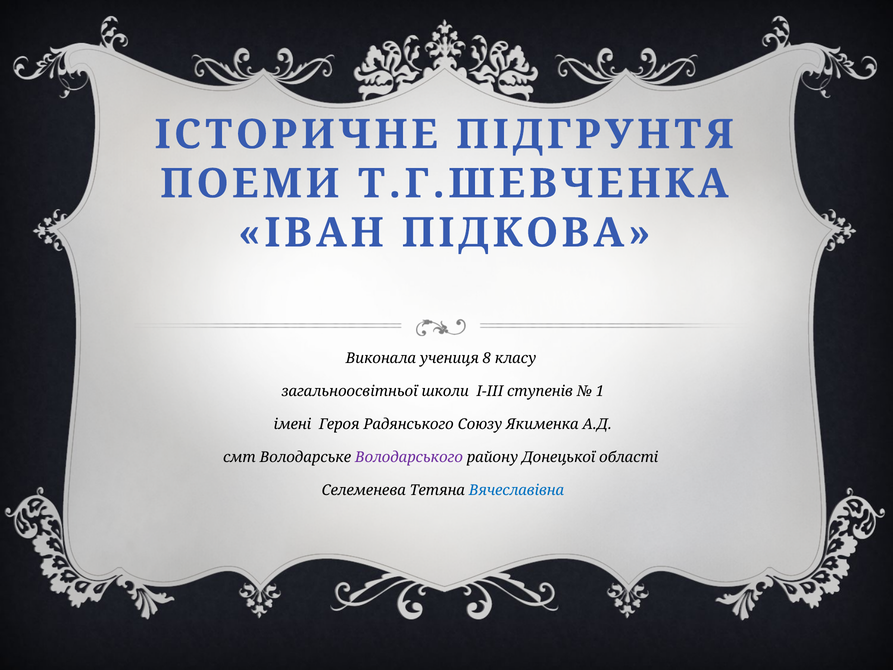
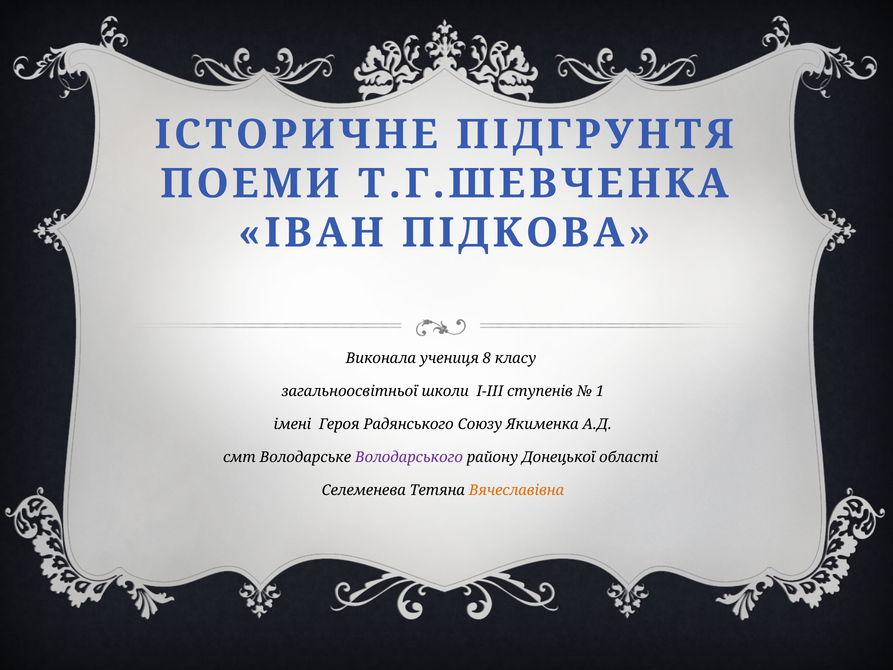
Вячеславівна colour: blue -> orange
